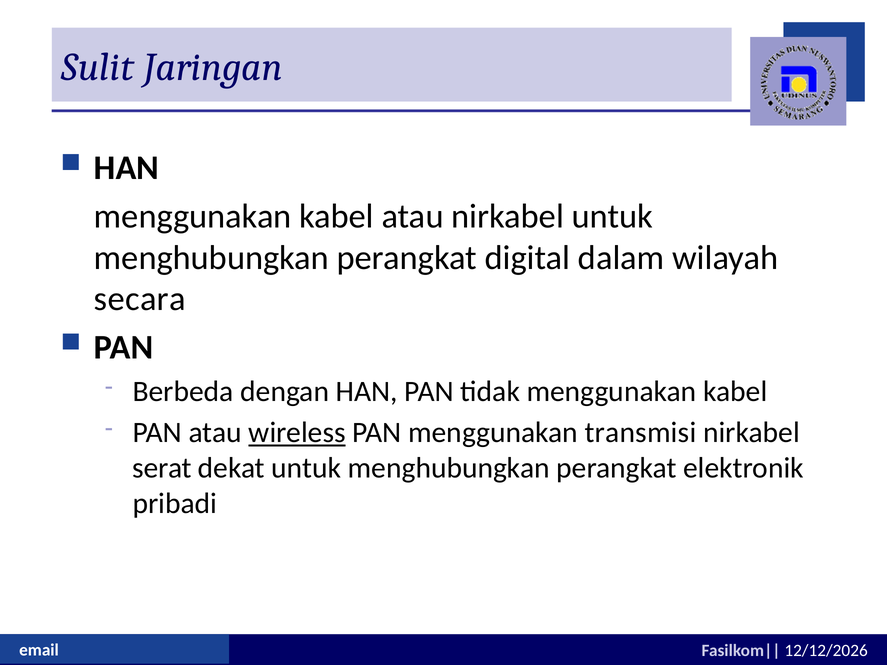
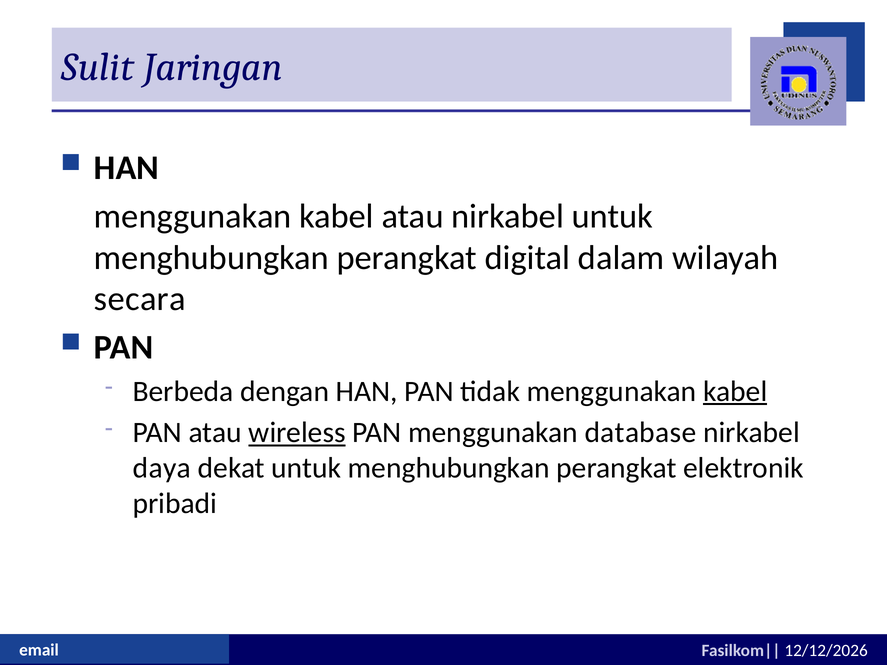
kabel at (735, 392) underline: none -> present
transmisi: transmisi -> database
serat: serat -> daya
